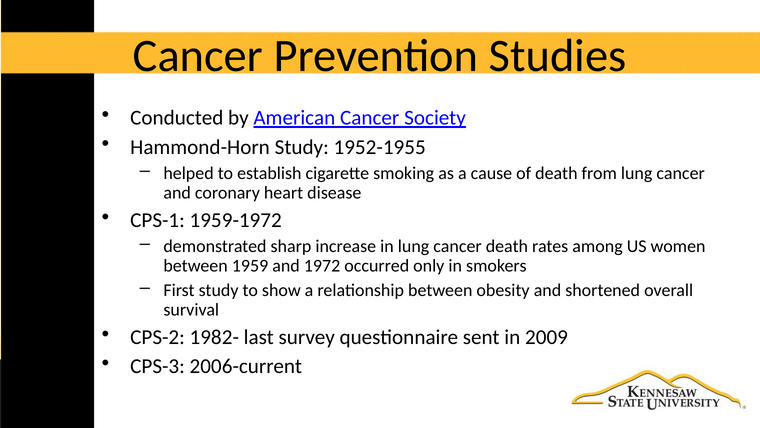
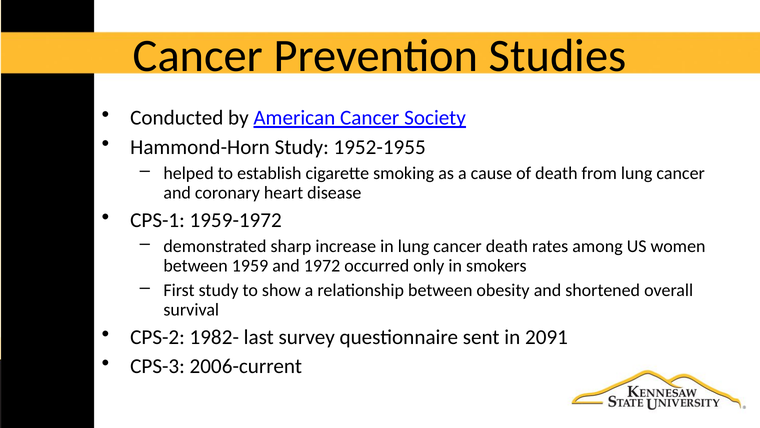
2009: 2009 -> 2091
